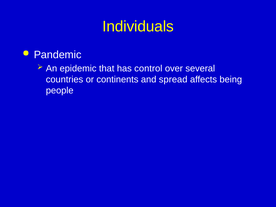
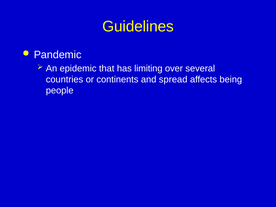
Individuals: Individuals -> Guidelines
control: control -> limiting
